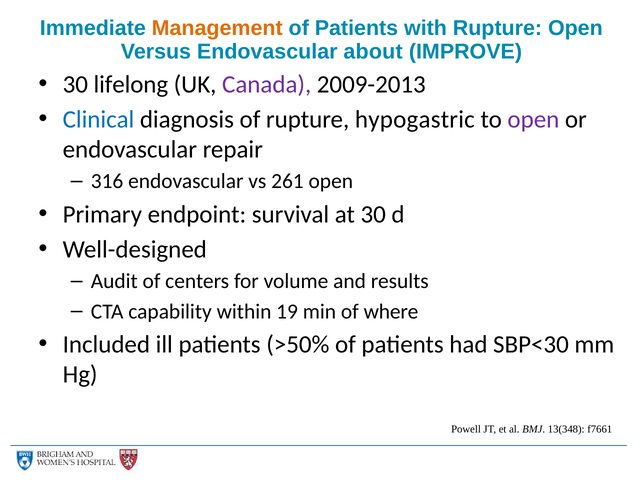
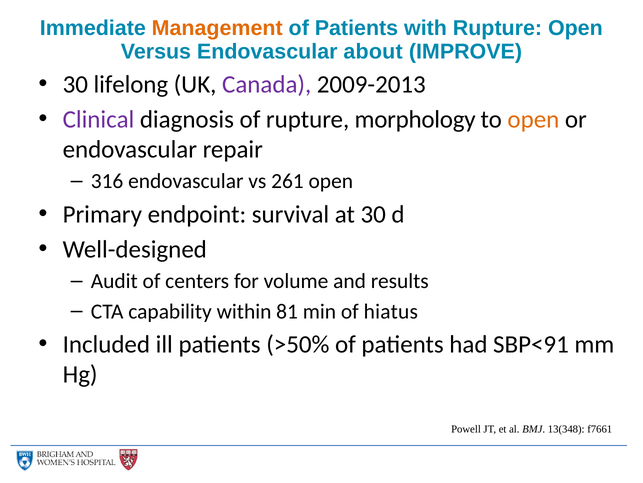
Clinical colour: blue -> purple
hypogastric: hypogastric -> morphology
open at (533, 119) colour: purple -> orange
19: 19 -> 81
where: where -> hiatus
SBP<30: SBP<30 -> SBP<91
